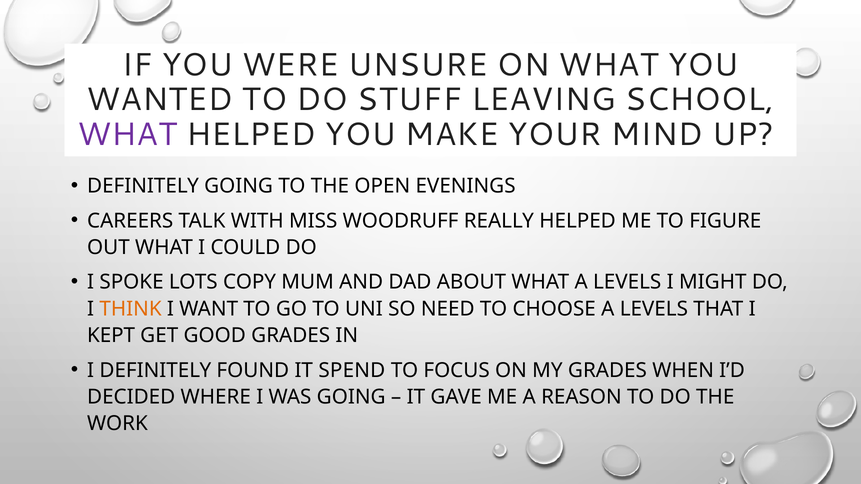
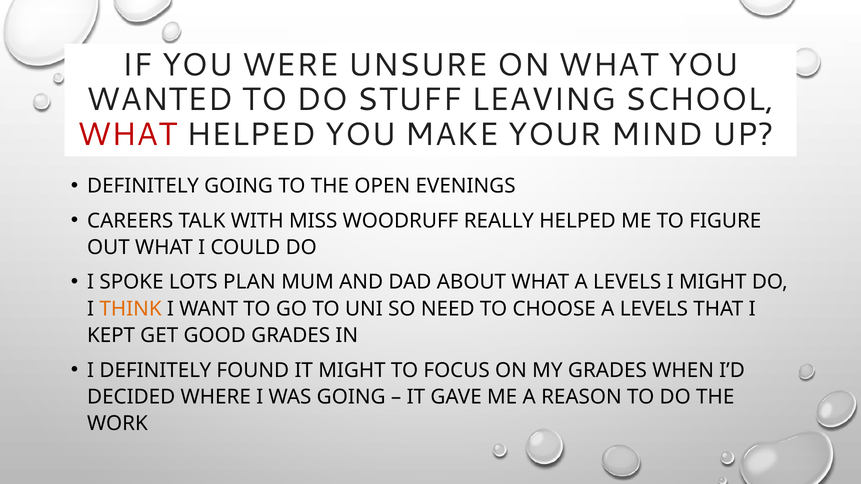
WHAT at (127, 135) colour: purple -> red
COPY: COPY -> PLAN
IT SPEND: SPEND -> MIGHT
